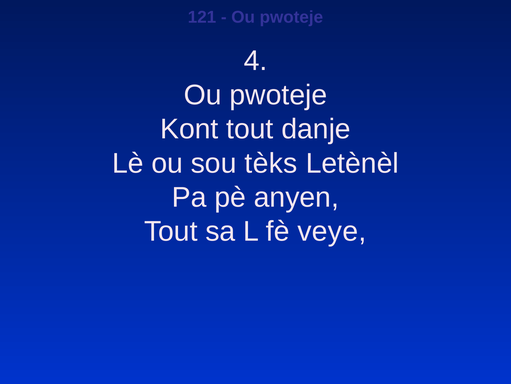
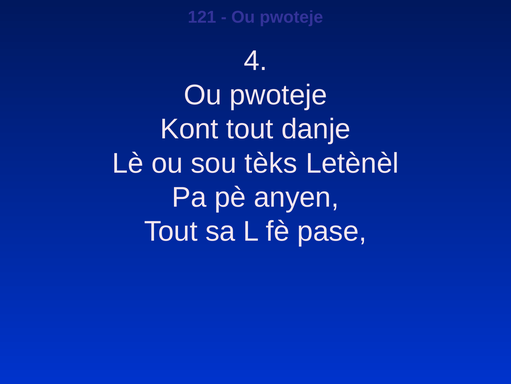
veye: veye -> pase
